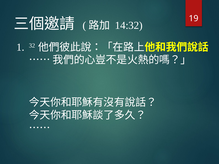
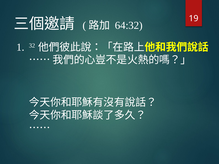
14:32: 14:32 -> 64:32
